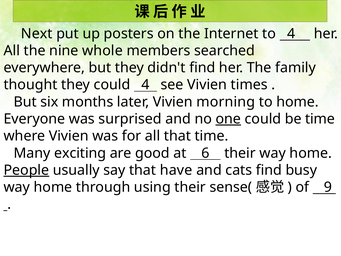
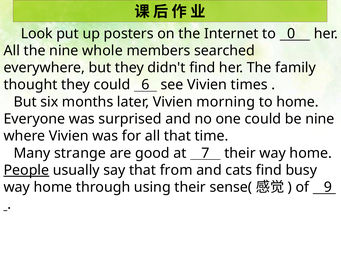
Next: Next -> Look
to 4: 4 -> 0
could 4: 4 -> 6
one underline: present -> none
be time: time -> nine
exciting: exciting -> strange
6: 6 -> 7
have: have -> from
